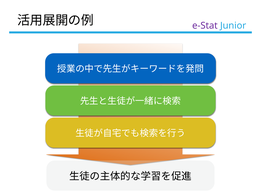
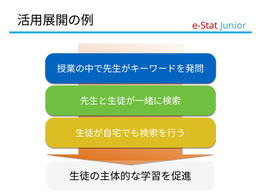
e-Stat colour: purple -> red
